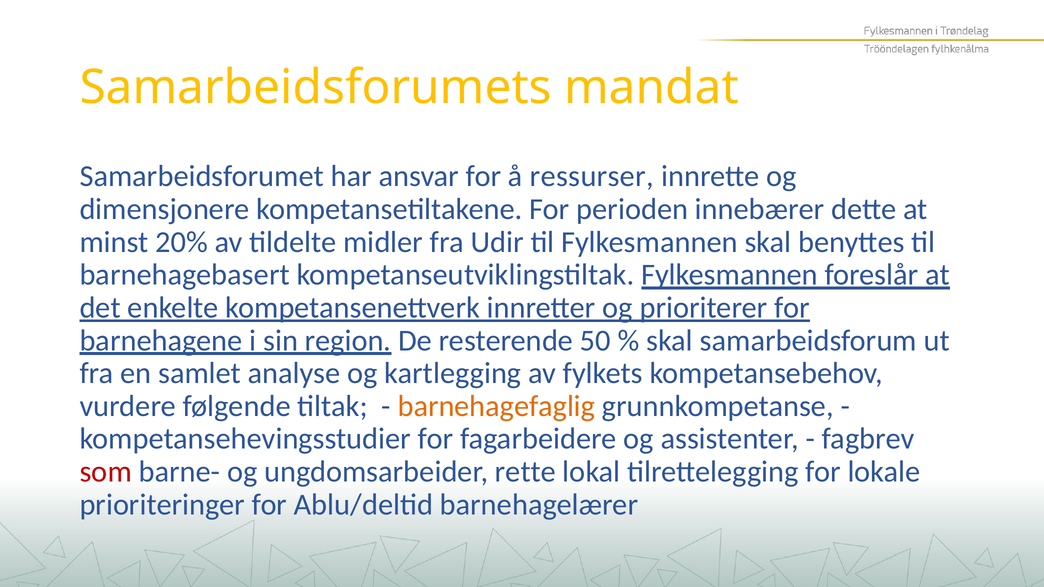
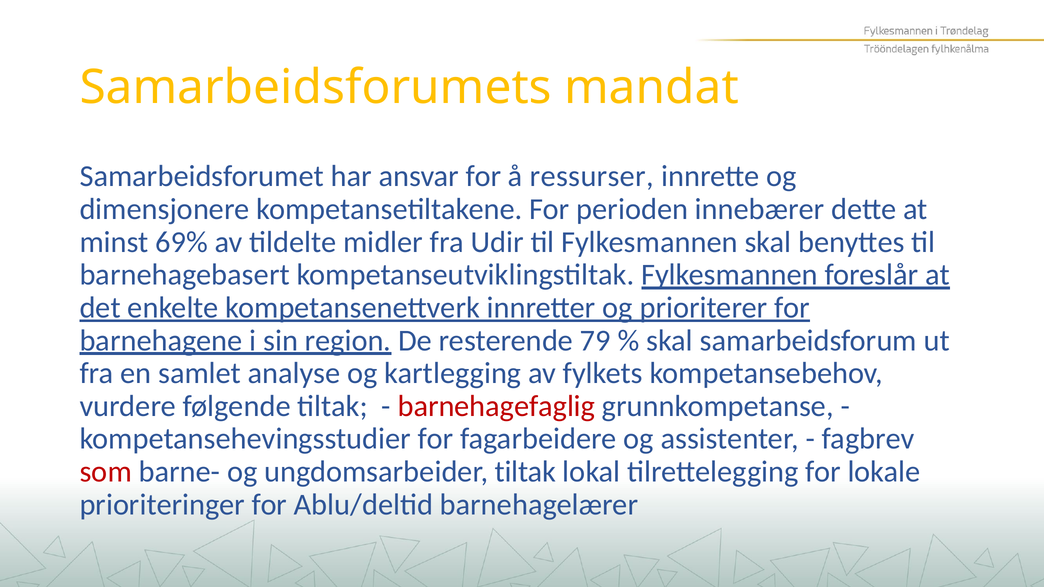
20%: 20% -> 69%
50: 50 -> 79
barnehagefaglig colour: orange -> red
ungdomsarbeider rette: rette -> tiltak
